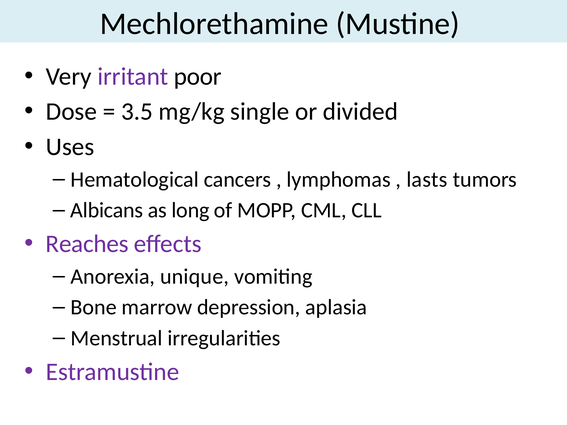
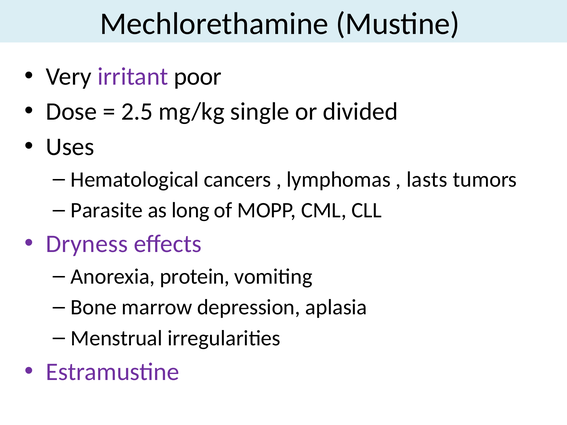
3.5: 3.5 -> 2.5
Albicans: Albicans -> Parasite
Reaches: Reaches -> Dryness
unique: unique -> protein
